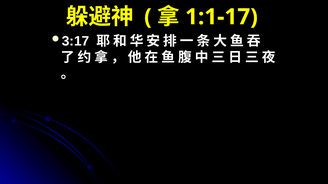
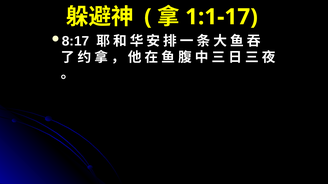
3:17: 3:17 -> 8:17
